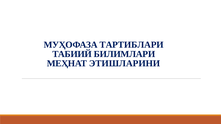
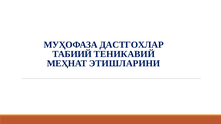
ТАРТИБЛАРИ: ТАРТИБЛАРИ -> ДАСТГОХЛАР
БИЛИМЛАРИ: БИЛИМЛАРИ -> ТЕНИКАВИЙ
